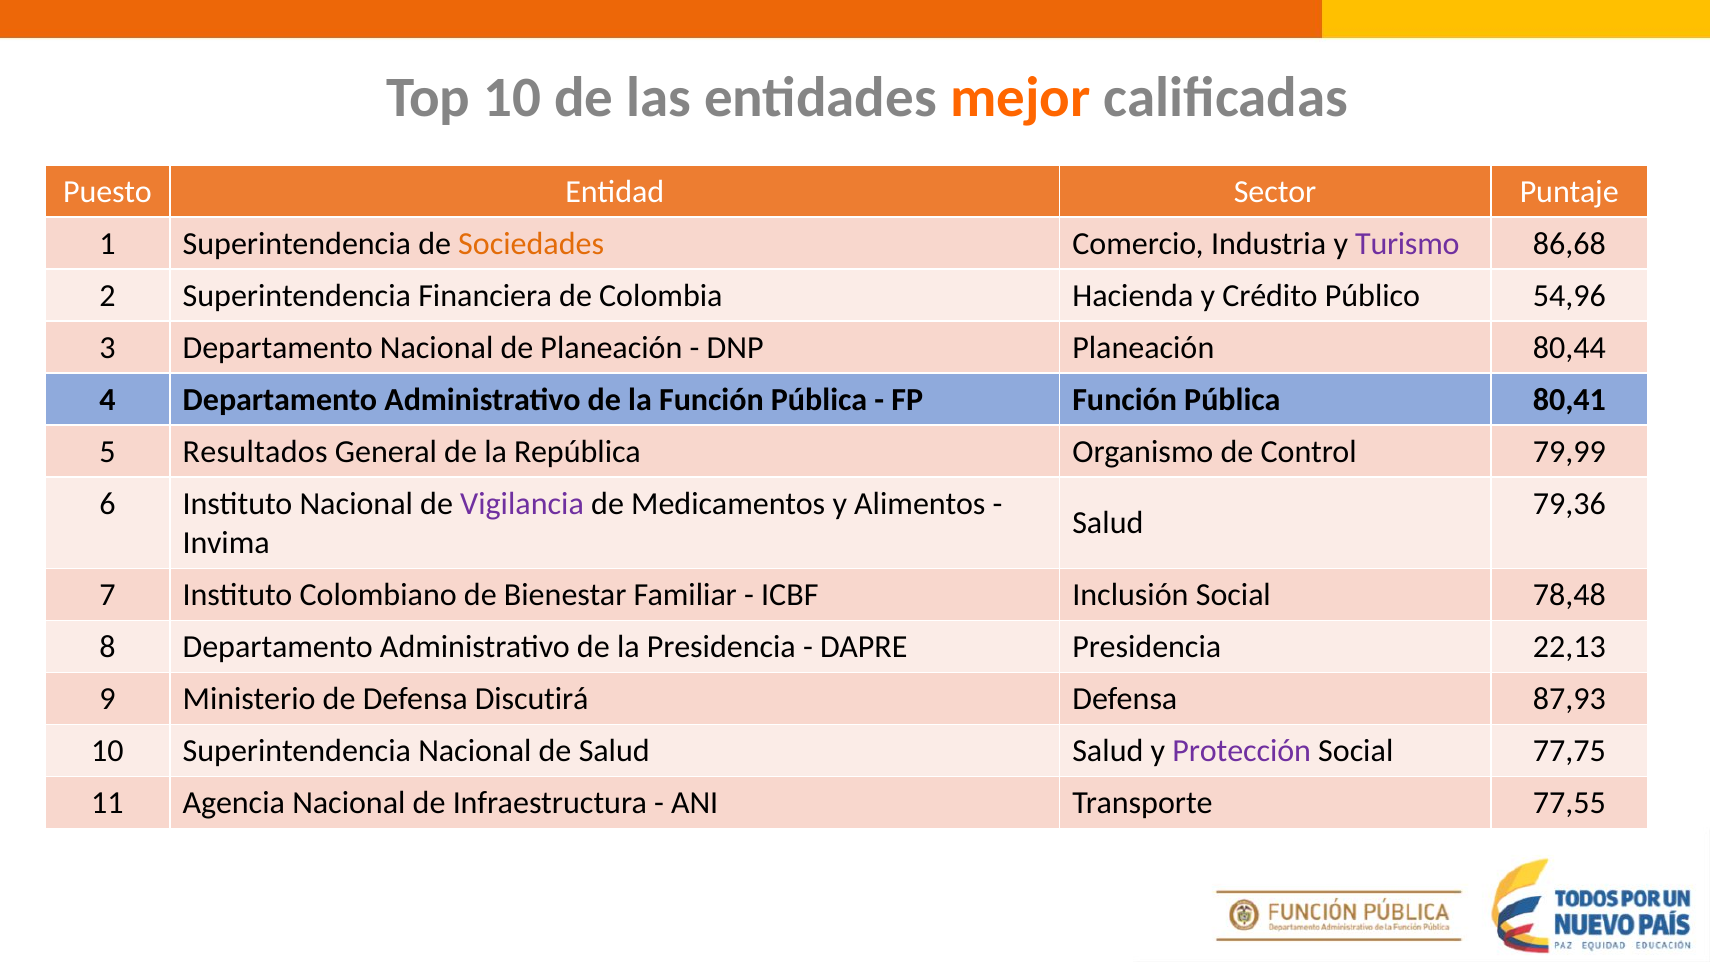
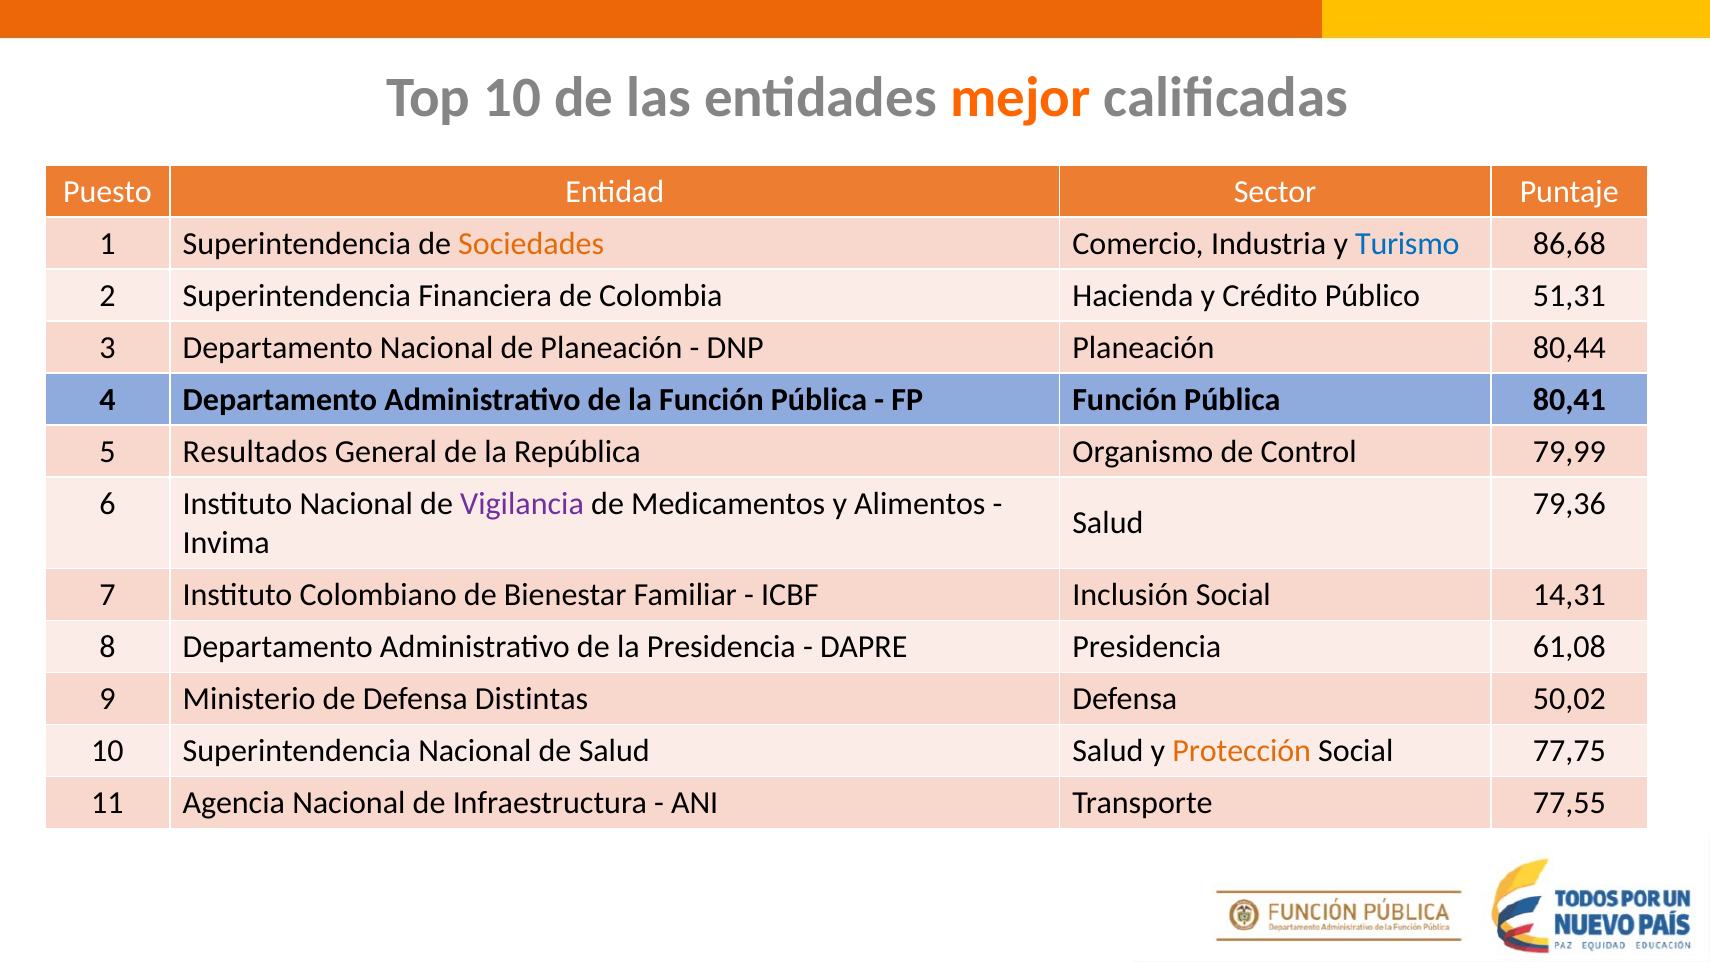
Turismo colour: purple -> blue
54,96: 54,96 -> 51,31
78,48: 78,48 -> 14,31
22,13: 22,13 -> 61,08
Discutirá: Discutirá -> Distintas
87,93: 87,93 -> 50,02
Protección colour: purple -> orange
